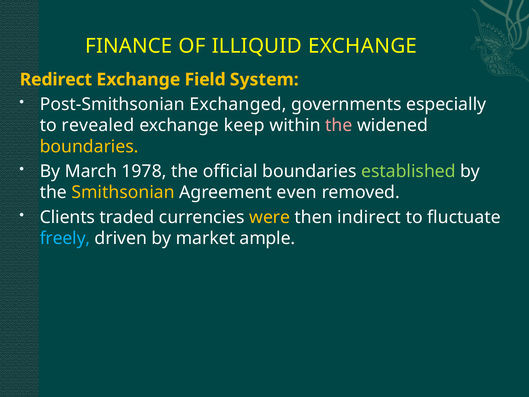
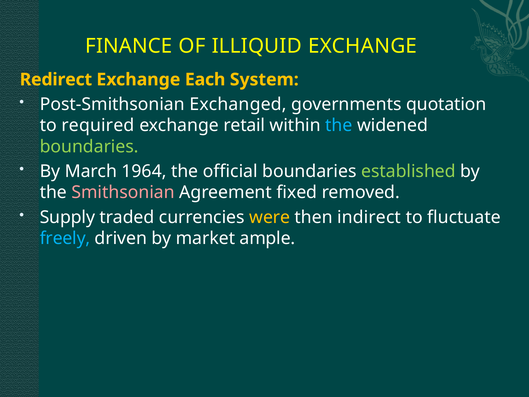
Field: Field -> Each
especially: especially -> quotation
revealed: revealed -> required
keep: keep -> retail
the at (339, 125) colour: pink -> light blue
boundaries at (89, 147) colour: yellow -> light green
1978: 1978 -> 1964
Smithsonian colour: yellow -> pink
even: even -> fixed
Clients: Clients -> Supply
